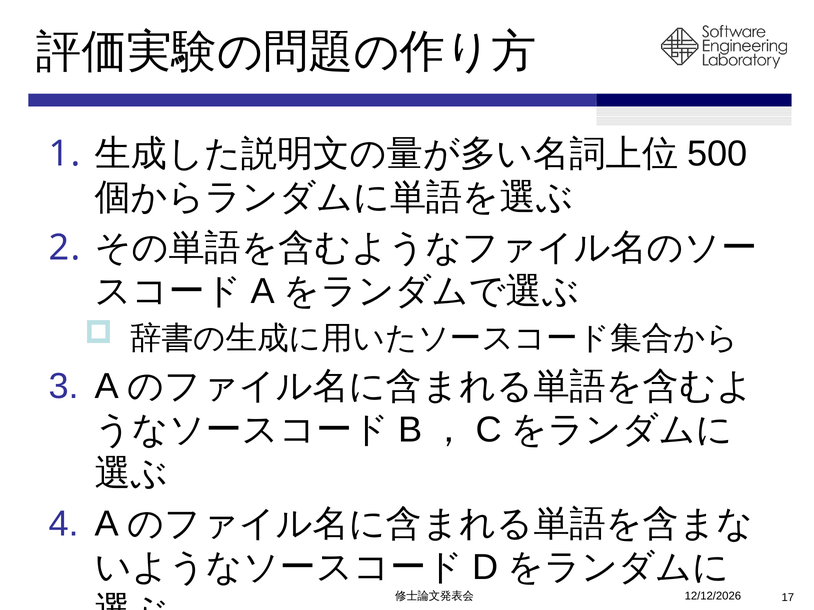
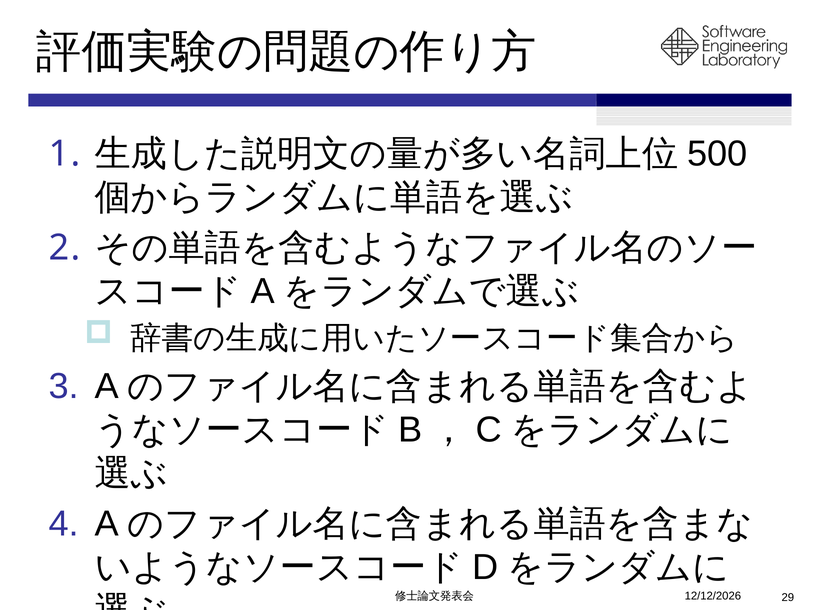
17: 17 -> 29
